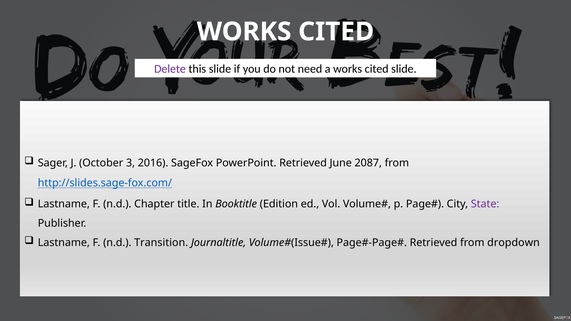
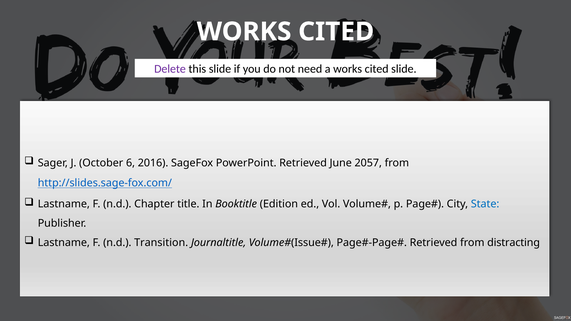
3: 3 -> 6
2087: 2087 -> 2057
State colour: purple -> blue
dropdown: dropdown -> distracting
